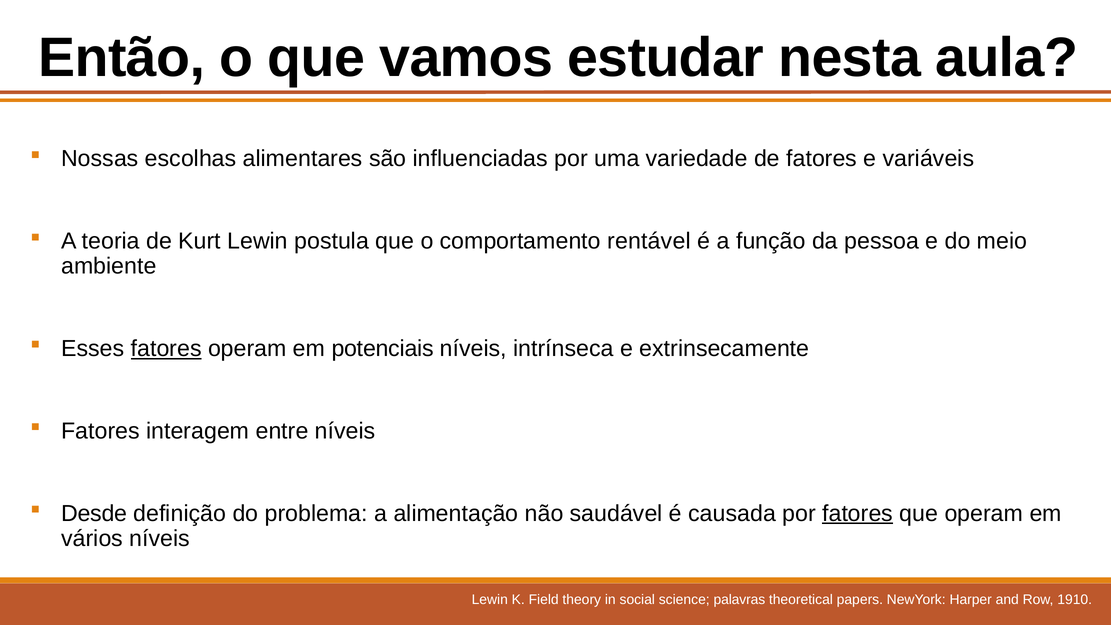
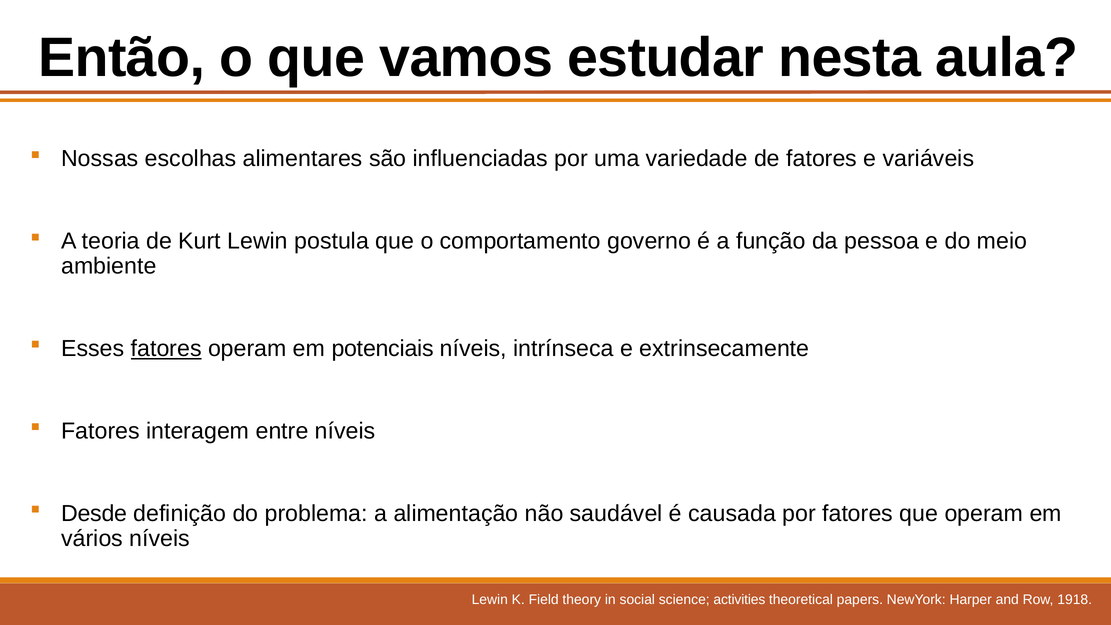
rentável: rentável -> governo
fatores at (858, 513) underline: present -> none
palavras: palavras -> activities
1910: 1910 -> 1918
